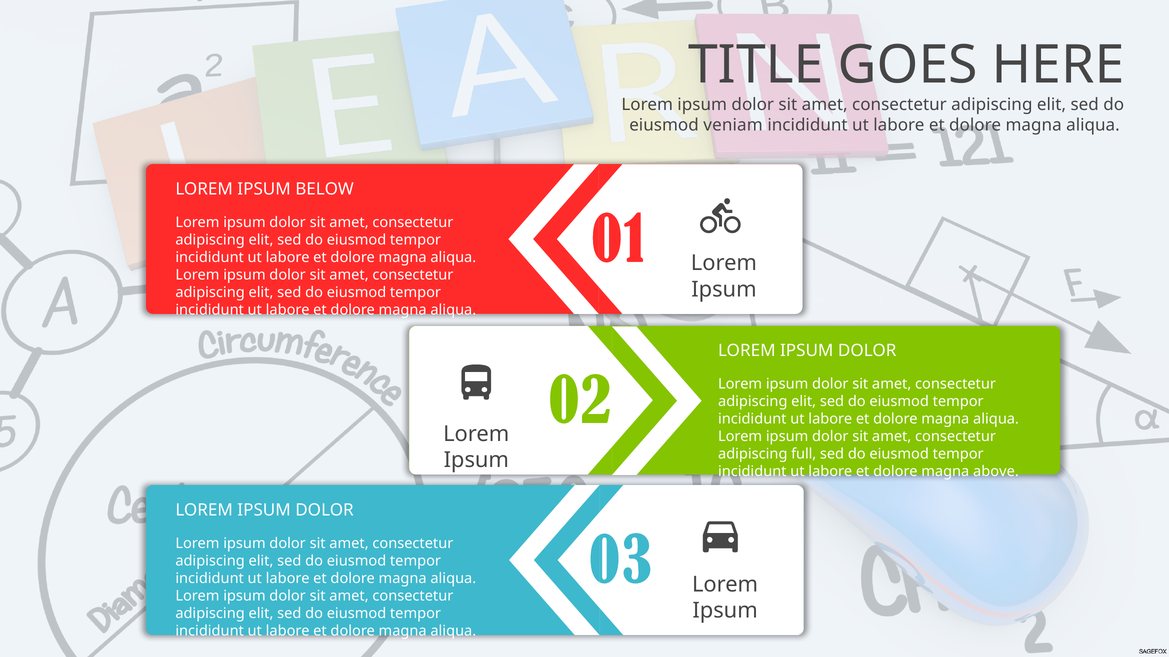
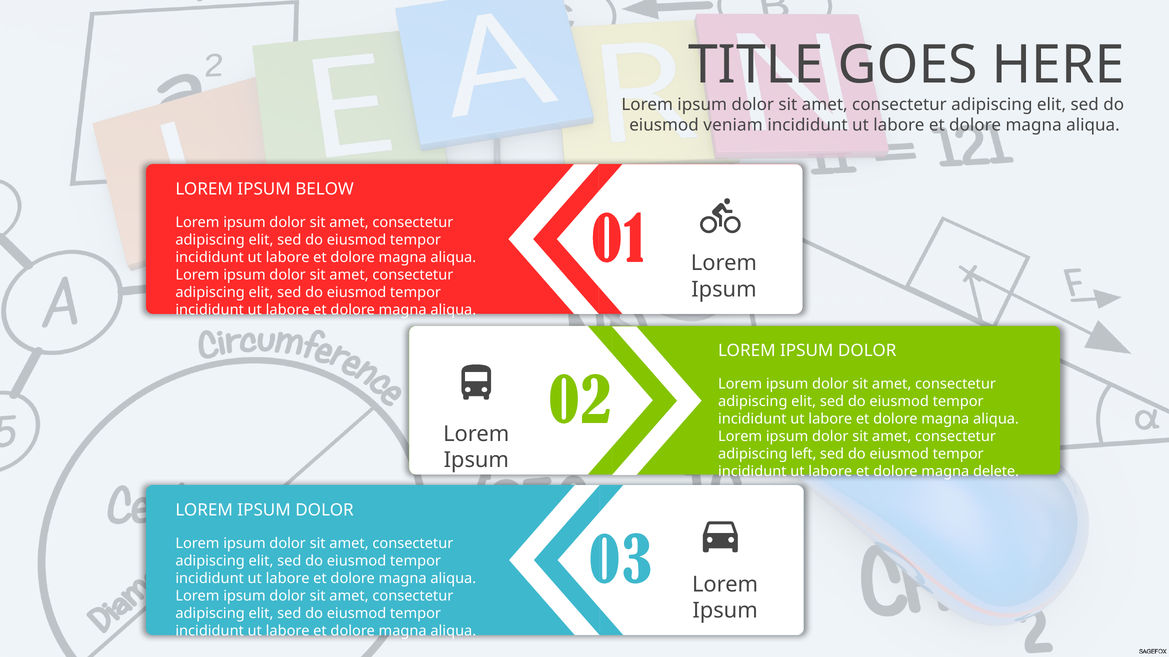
full: full -> left
above: above -> delete
